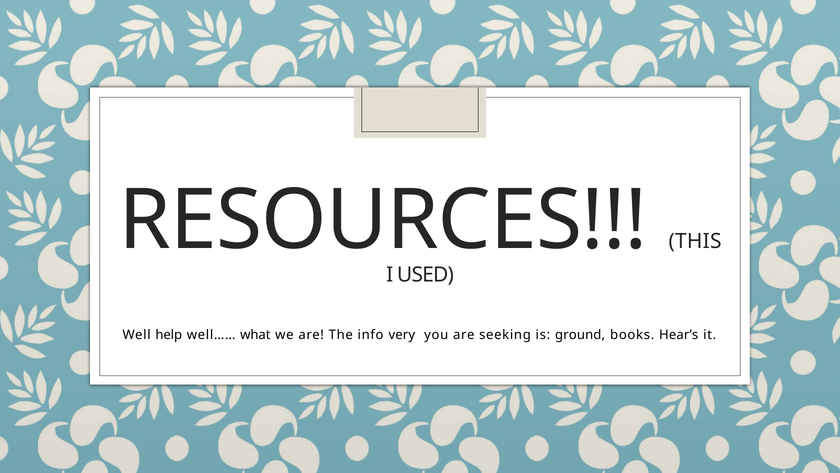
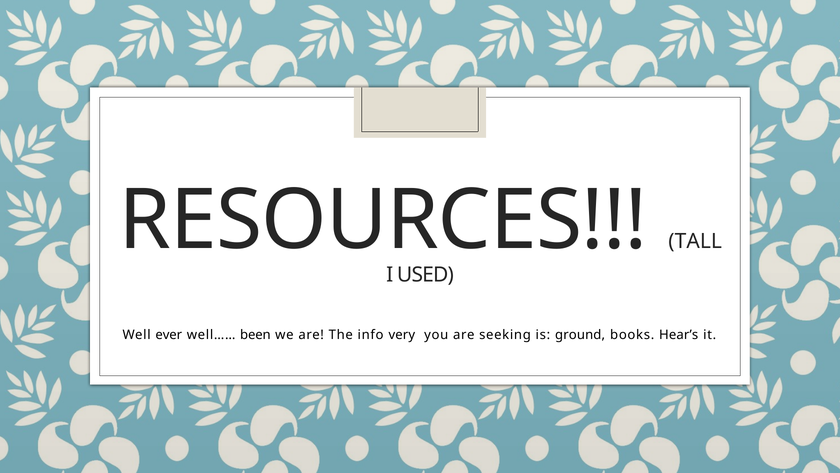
THIS: THIS -> TALL
help: help -> ever
what: what -> been
